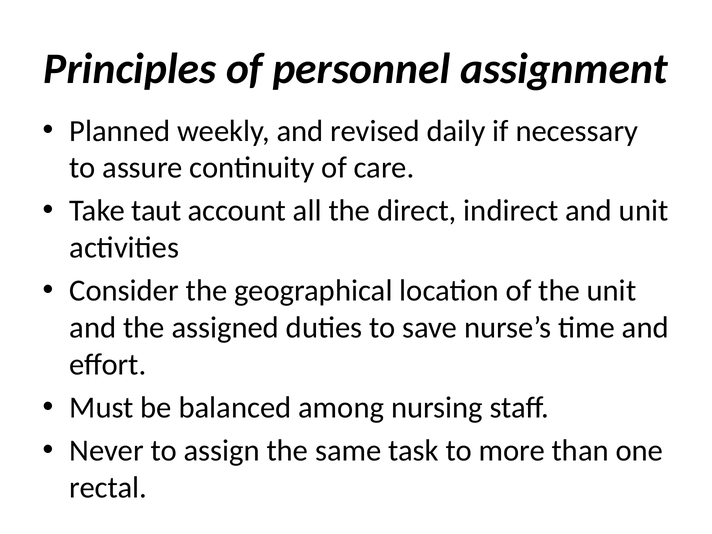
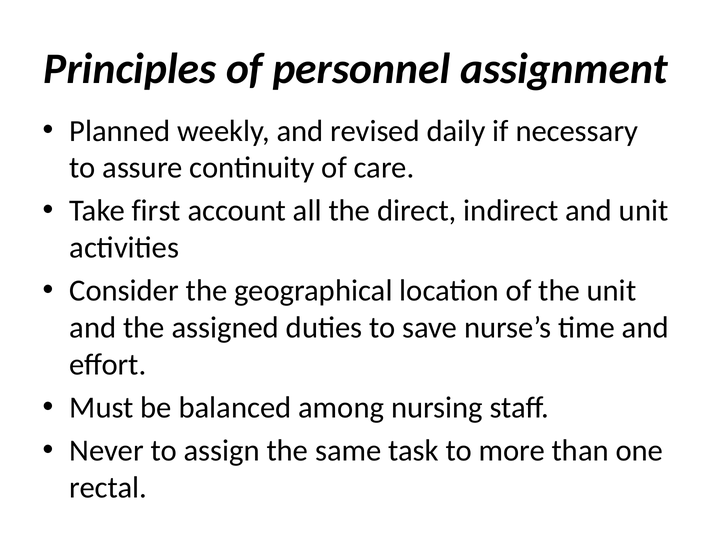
taut: taut -> first
